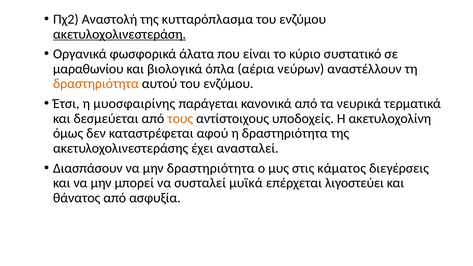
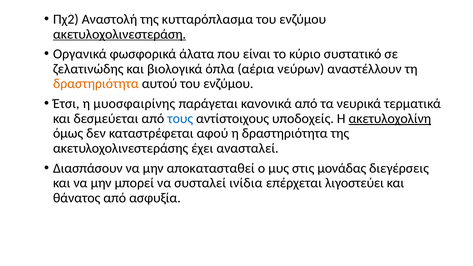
μαραθωνίου: μαραθωνίου -> ζελατινώδης
τους colour: orange -> blue
ακετυλοχολίνη underline: none -> present
μην δραστηριότητα: δραστηριότητα -> αποκατασταθεί
κάματος: κάματος -> μονάδας
μυϊκά: μυϊκά -> ινίδια
